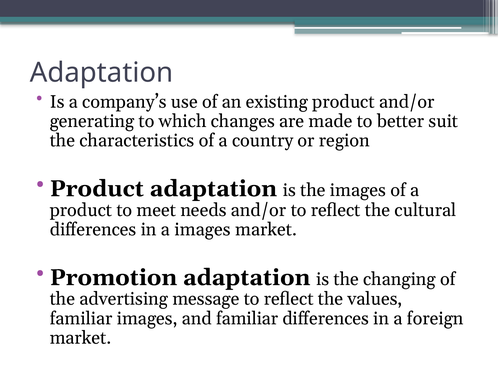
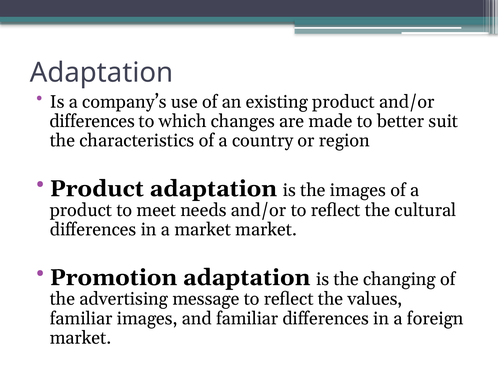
generating at (92, 121): generating -> differences
a images: images -> market
